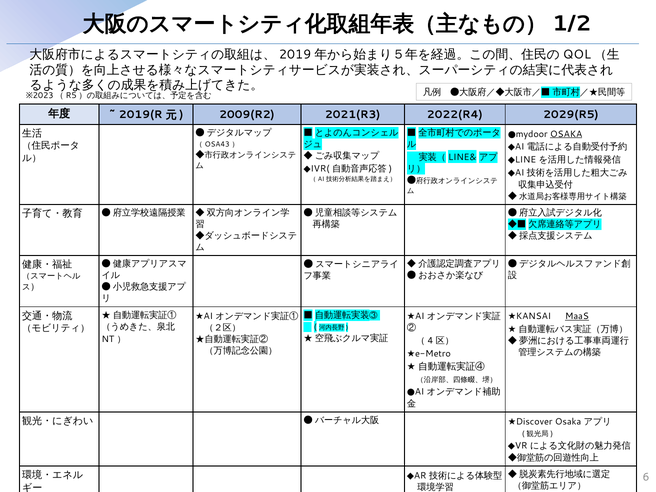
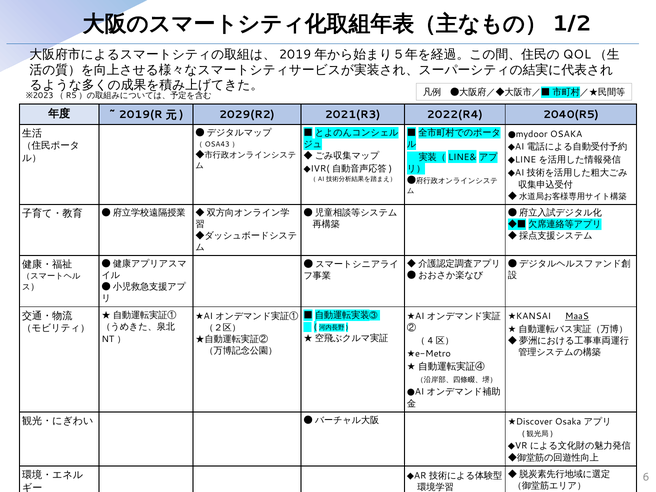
2009(R2: 2009(R2 -> 2029(R2
2029(R5: 2029(R5 -> 2040(R5
OSAKA at (566, 134) underline: present -> none
